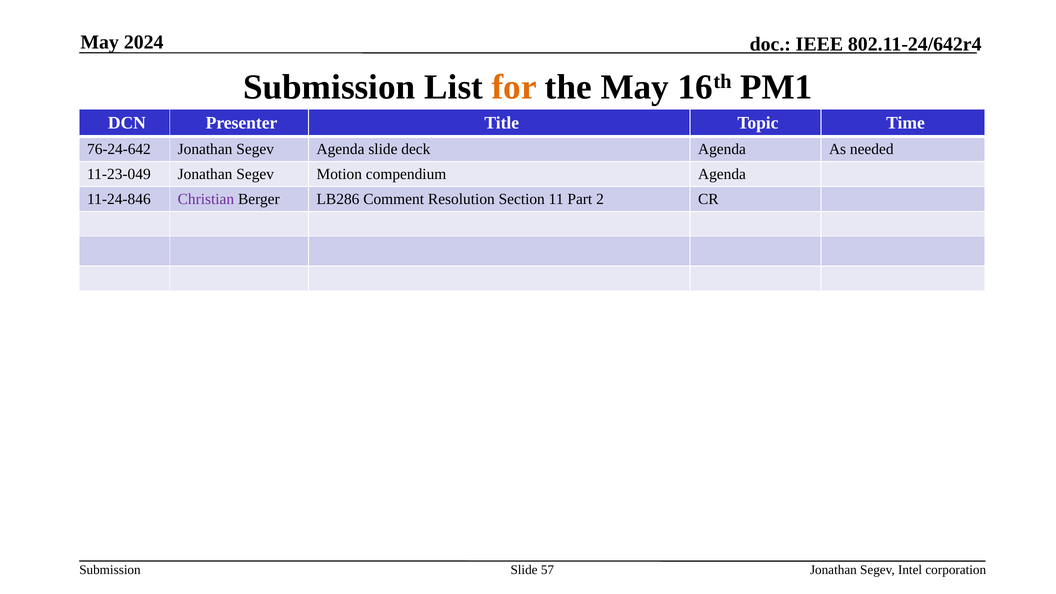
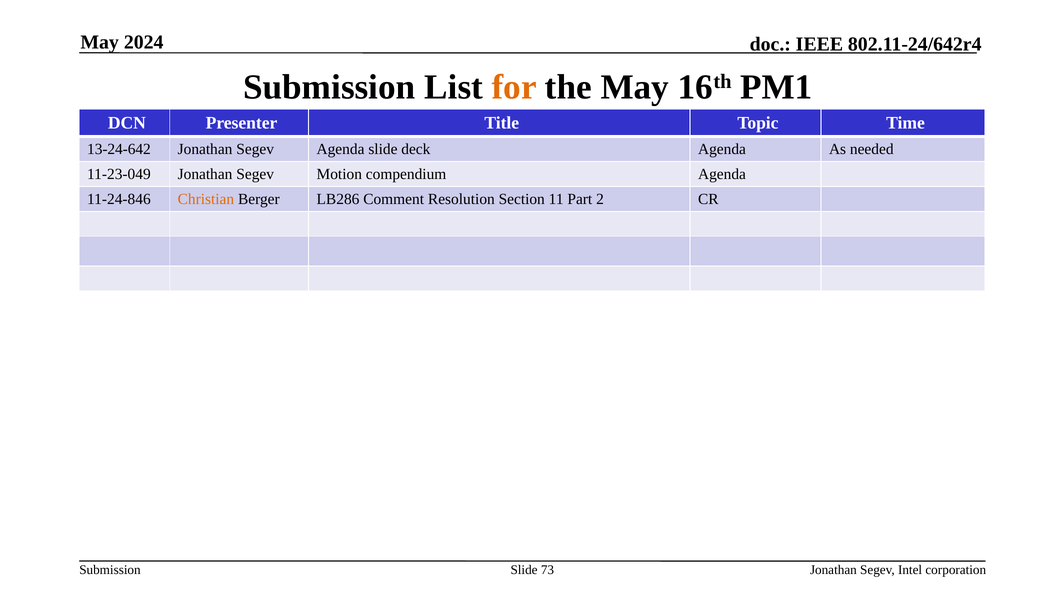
76-24-642: 76-24-642 -> 13-24-642
Christian colour: purple -> orange
57: 57 -> 73
